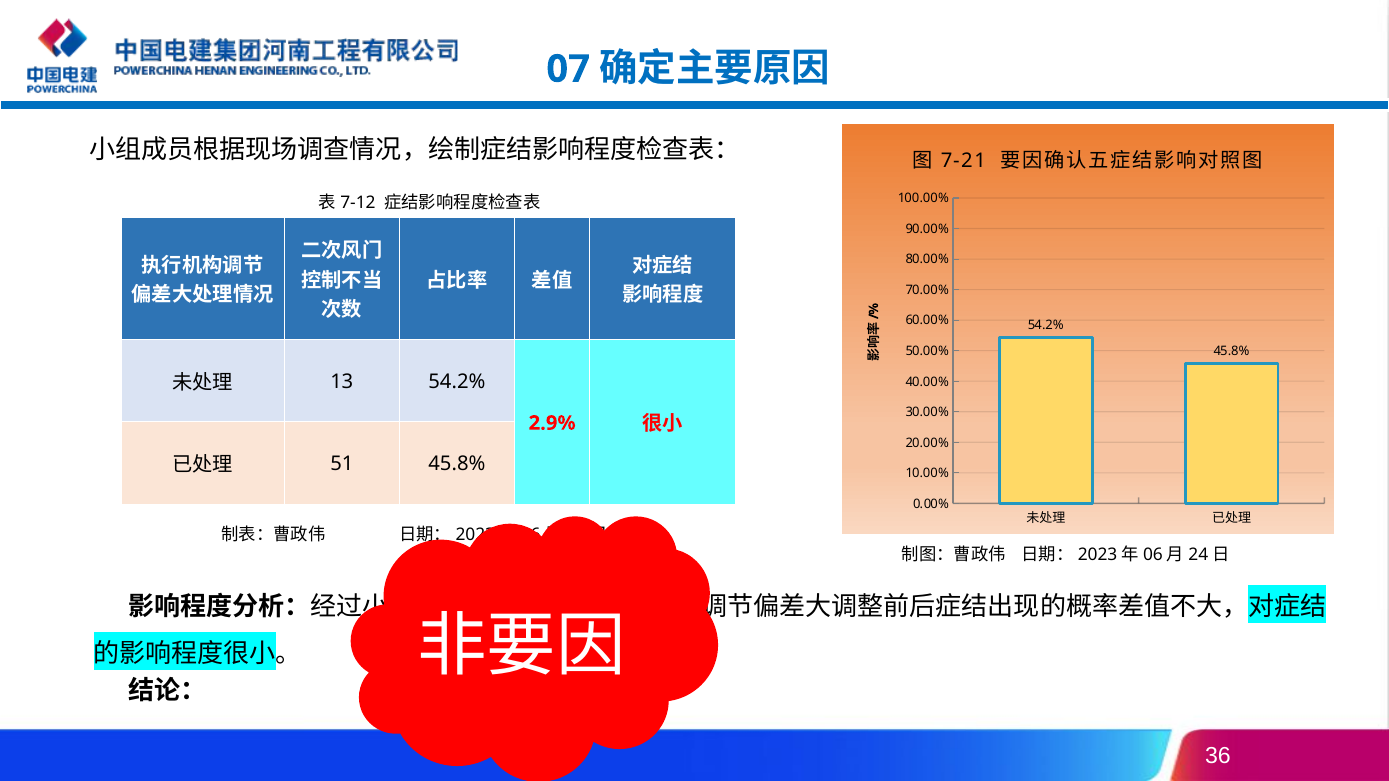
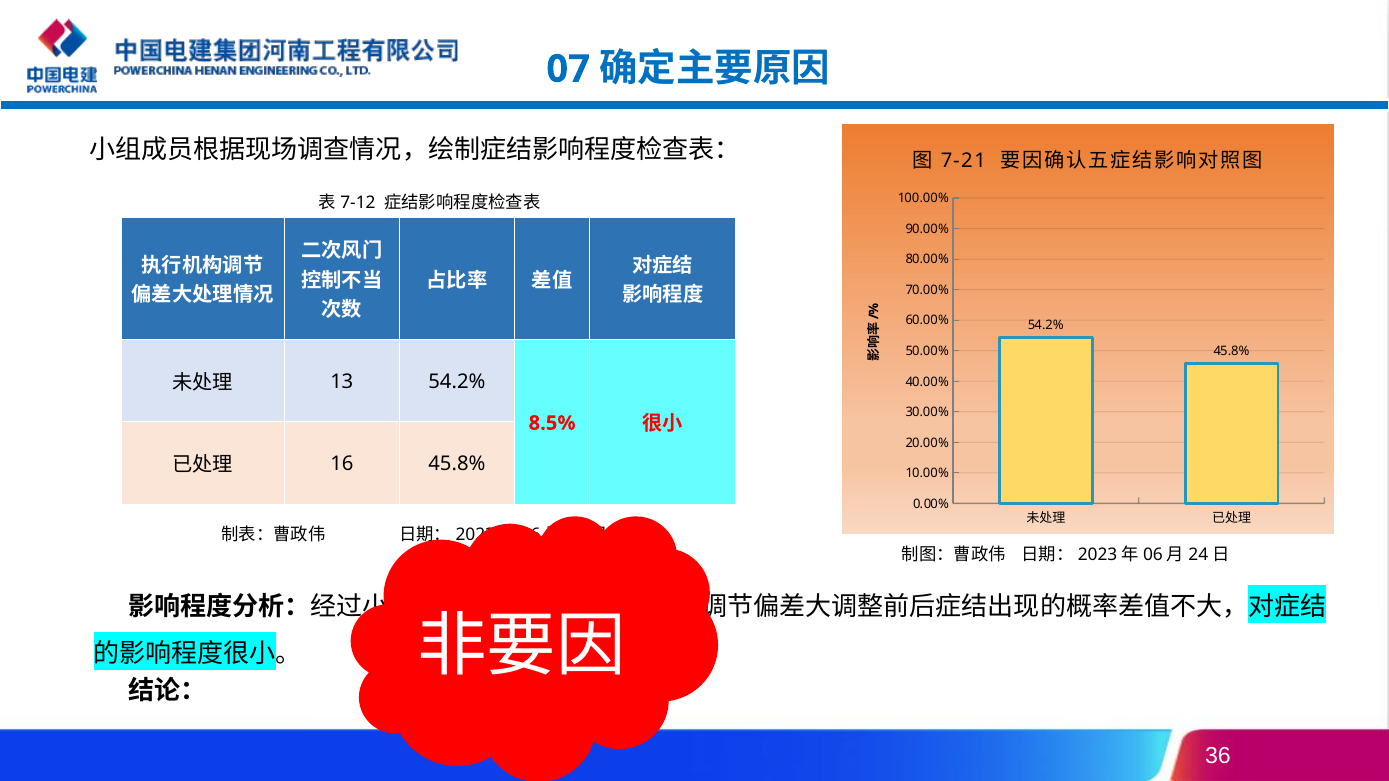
2.9%: 2.9% -> 8.5%
51: 51 -> 16
